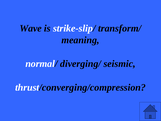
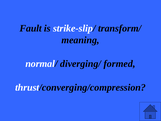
Wave: Wave -> Fault
seismic: seismic -> formed
